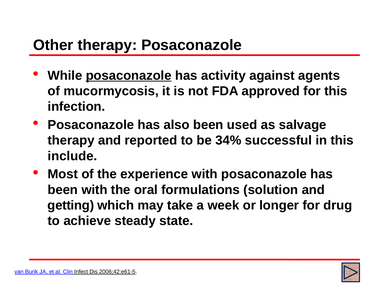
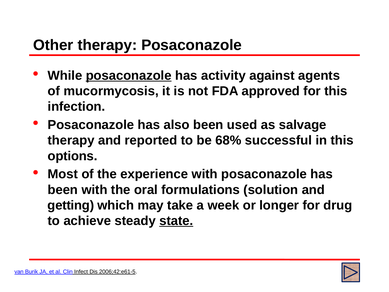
34%: 34% -> 68%
include: include -> options
state underline: none -> present
